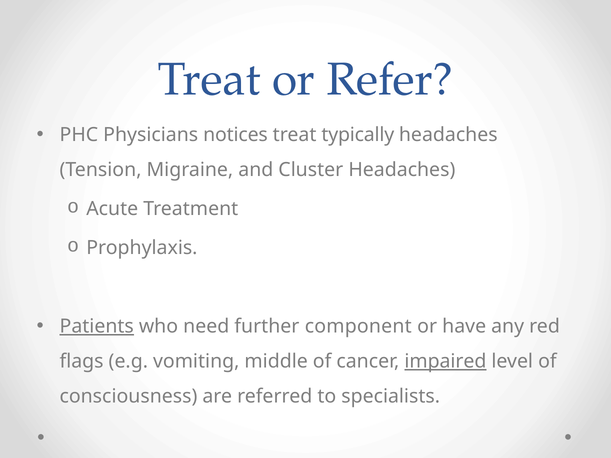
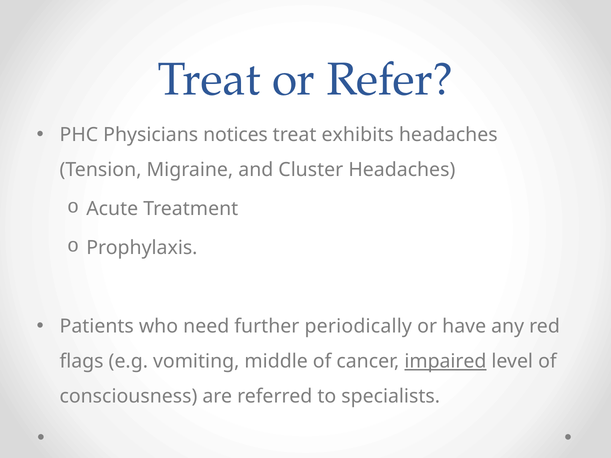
typically: typically -> exhibits
Patients underline: present -> none
component: component -> periodically
